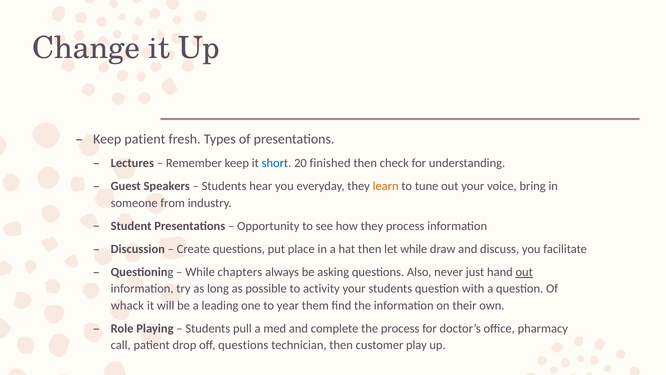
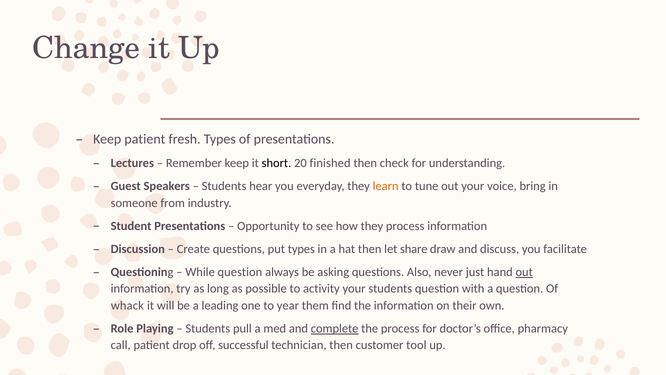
short colour: blue -> black
put place: place -> types
let while: while -> share
While chapters: chapters -> question
complete underline: none -> present
off questions: questions -> successful
play: play -> tool
